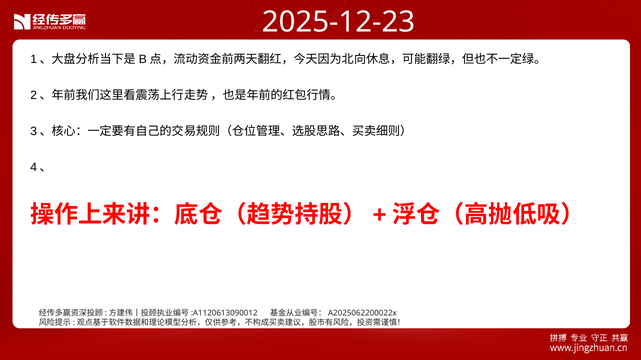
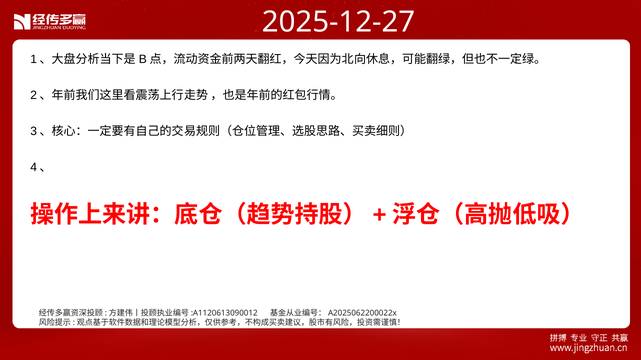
2025-12-23: 2025-12-23 -> 2025-12-27
